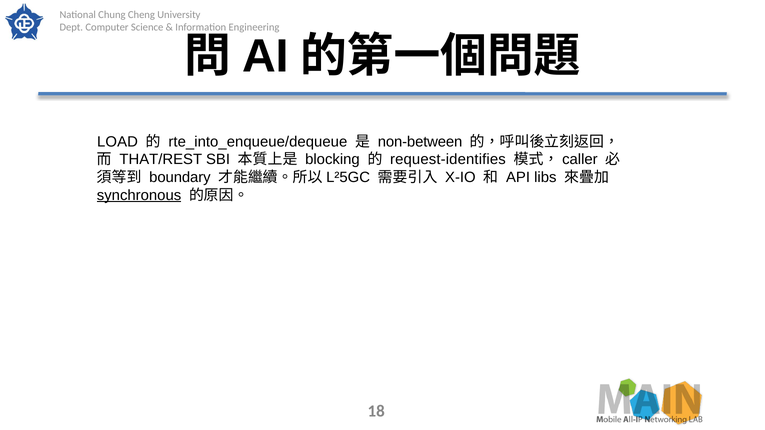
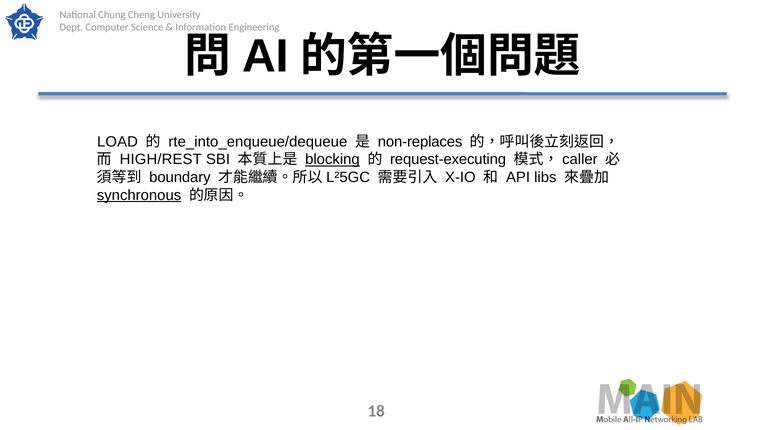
non-between: non-between -> non-replaces
THAT/REST: THAT/REST -> HIGH/REST
blocking underline: none -> present
request-identifies: request-identifies -> request-executing
